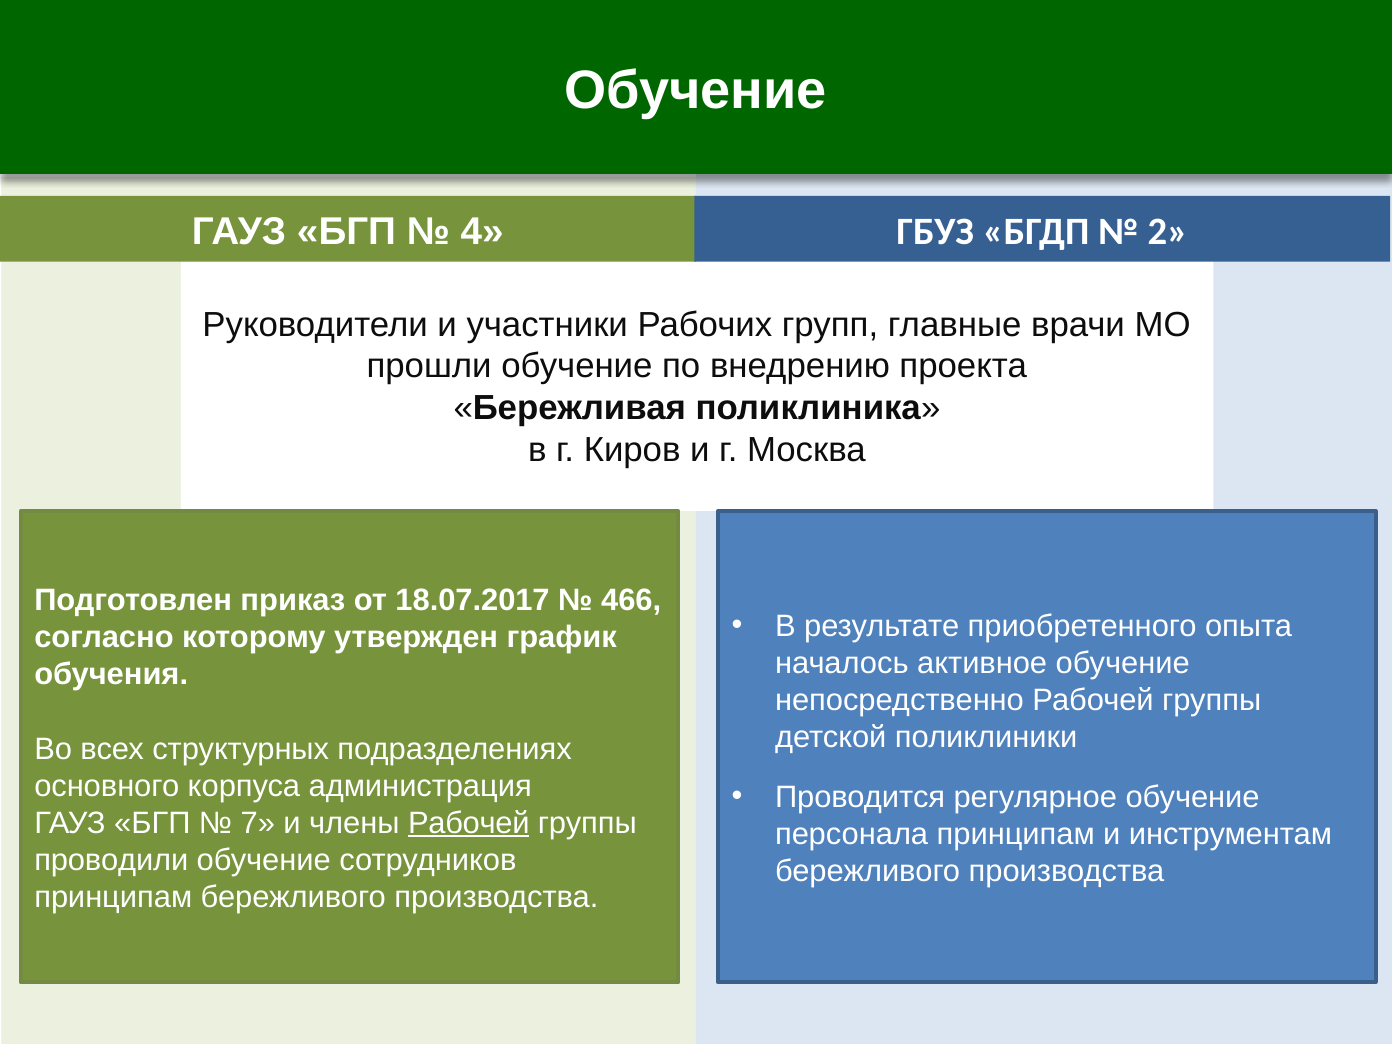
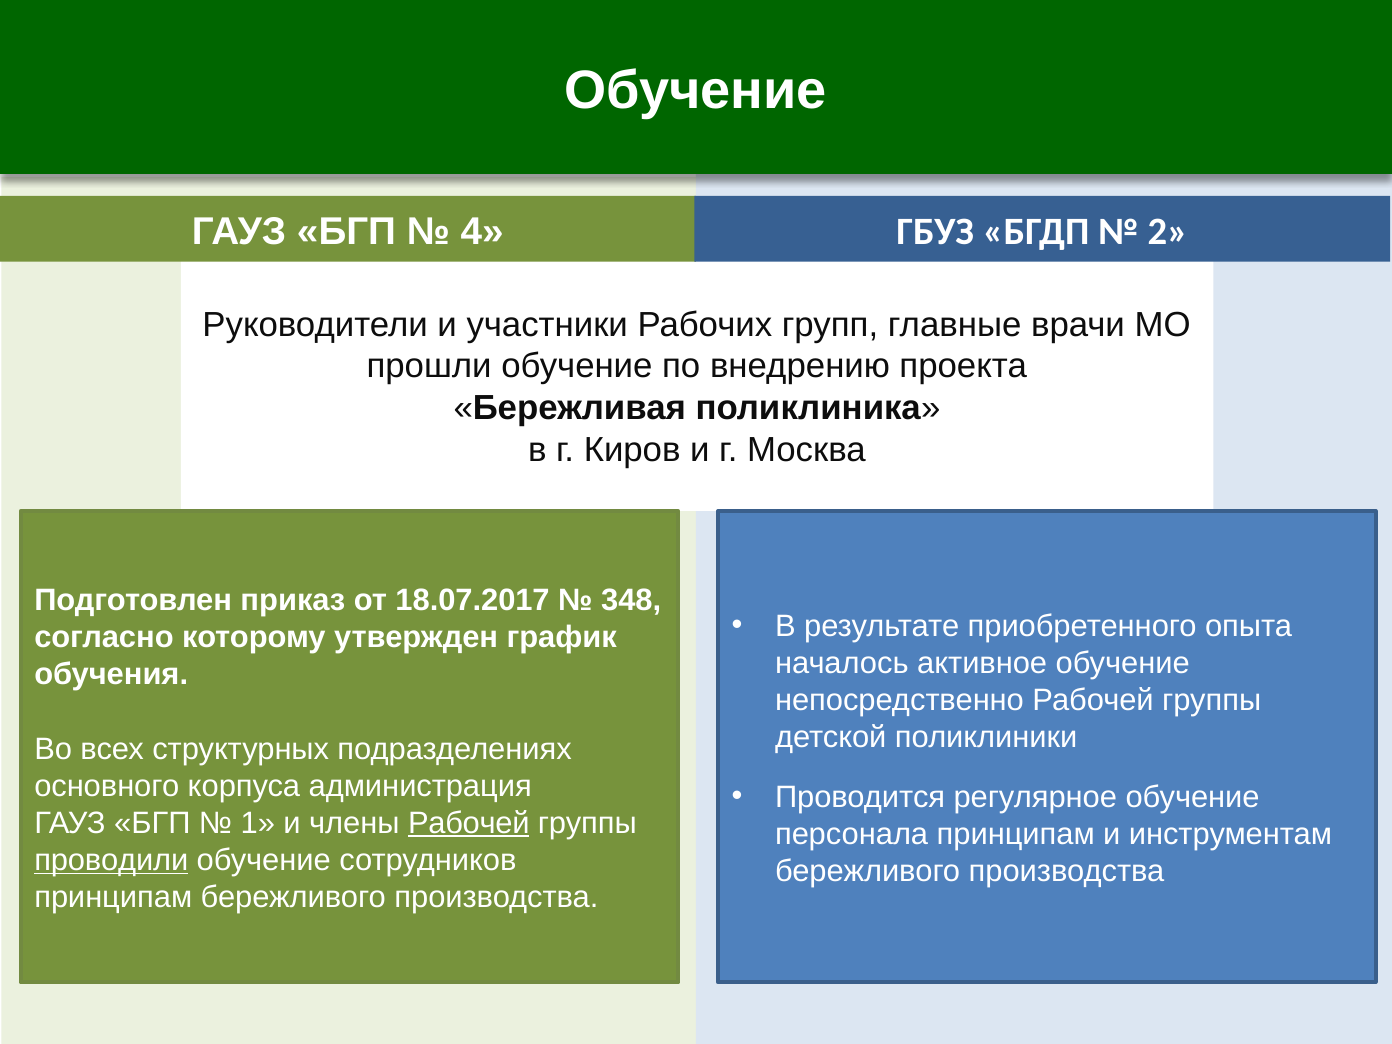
466: 466 -> 348
7: 7 -> 1
проводили underline: none -> present
